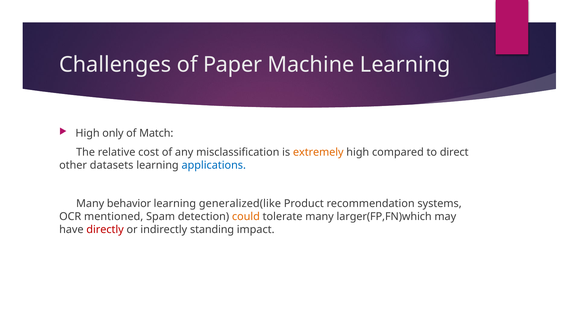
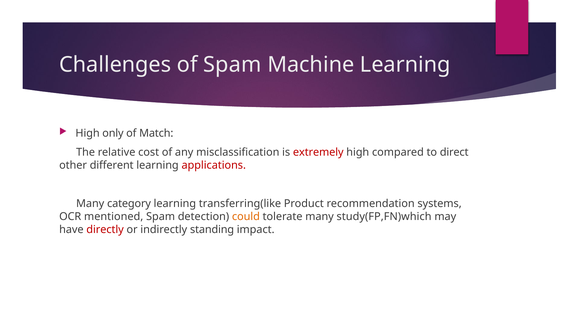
of Paper: Paper -> Spam
extremely colour: orange -> red
datasets: datasets -> different
applications colour: blue -> red
behavior: behavior -> category
generalized(like: generalized(like -> transferring(like
larger(FP,FN)which: larger(FP,FN)which -> study(FP,FN)which
